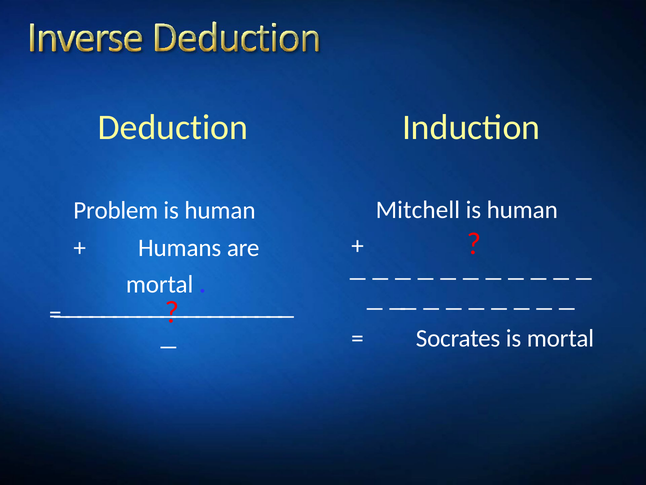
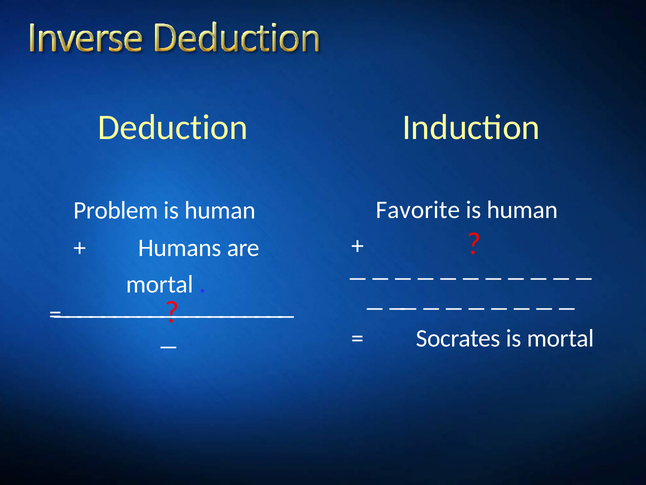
Mitchell: Mitchell -> Favorite
